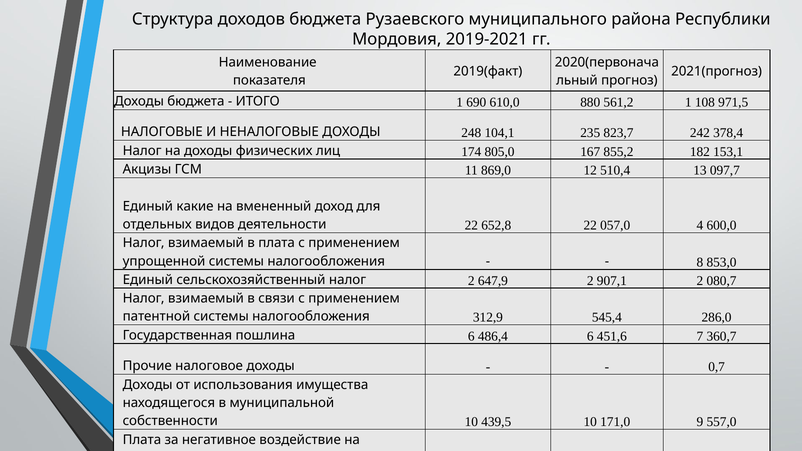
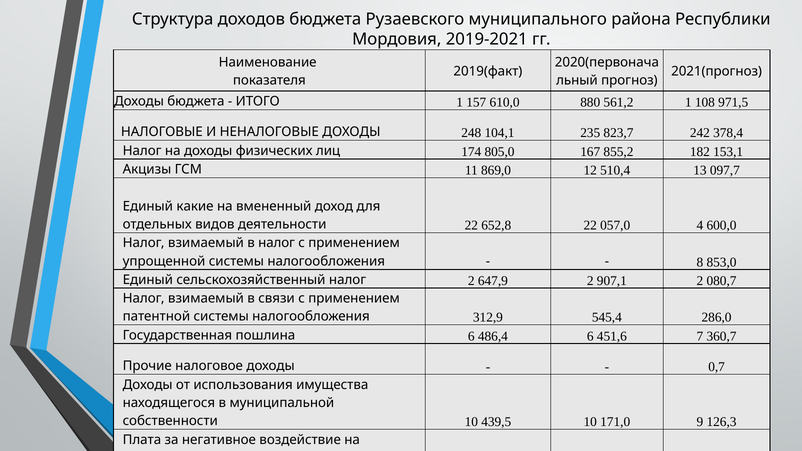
690: 690 -> 157
в плата: плата -> налог
557,0: 557,0 -> 126,3
